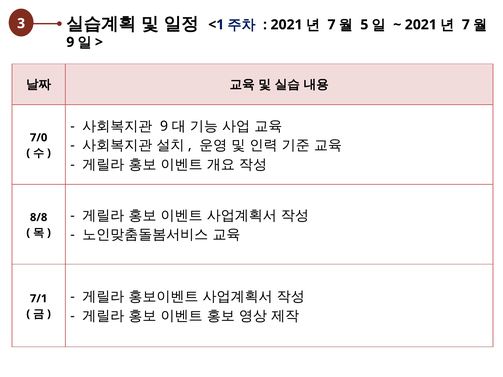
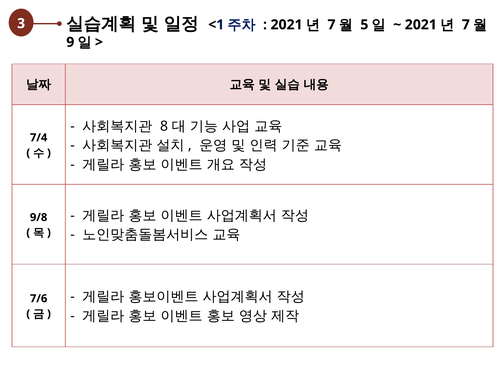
9 at (164, 126): 9 -> 8
7/0: 7/0 -> 7/4
8/8: 8/8 -> 9/8
7/1: 7/1 -> 7/6
